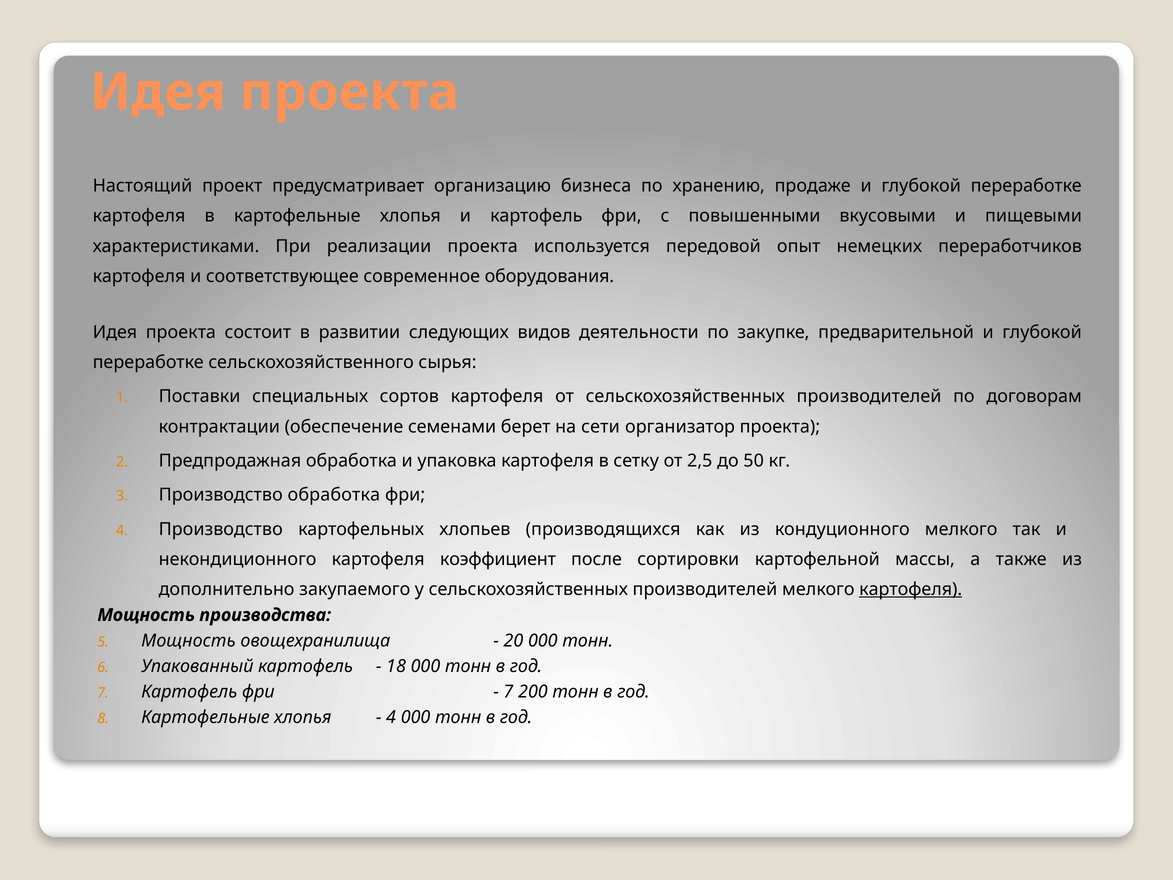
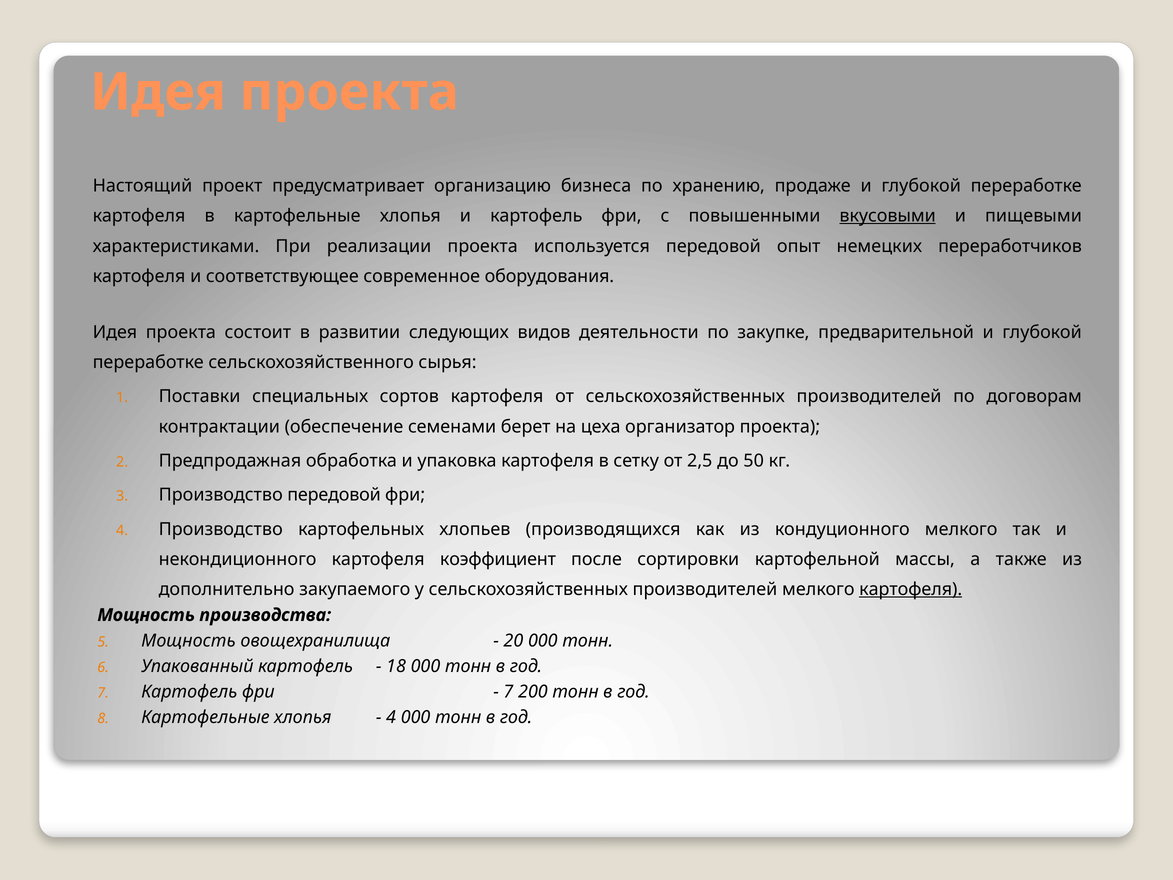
вкусовыми underline: none -> present
сети: сети -> цеха
Производство обработка: обработка -> передовой
